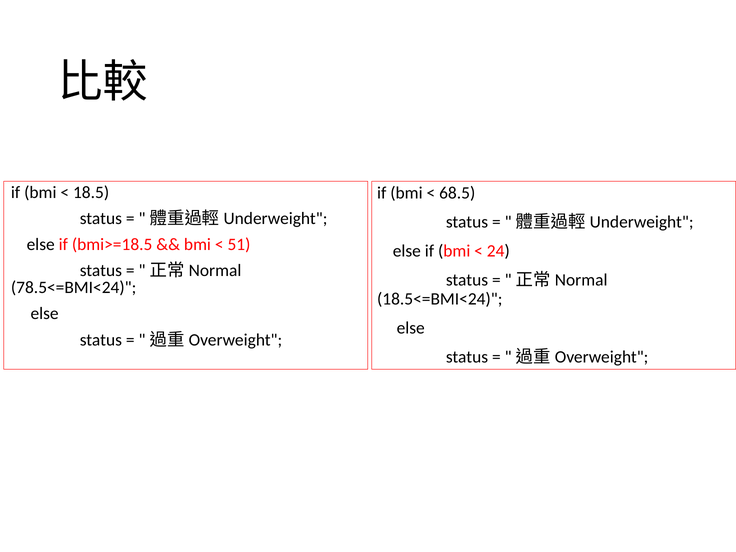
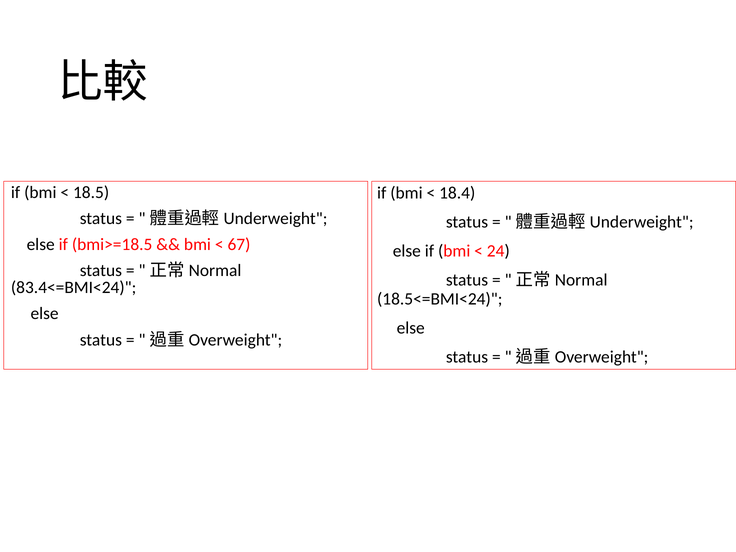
68.5: 68.5 -> 18.4
51: 51 -> 67
78.5<=BMI<24: 78.5<=BMI<24 -> 83.4<=BMI<24
